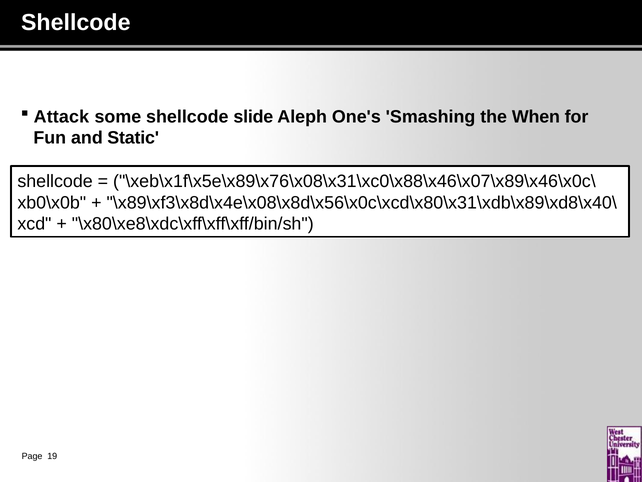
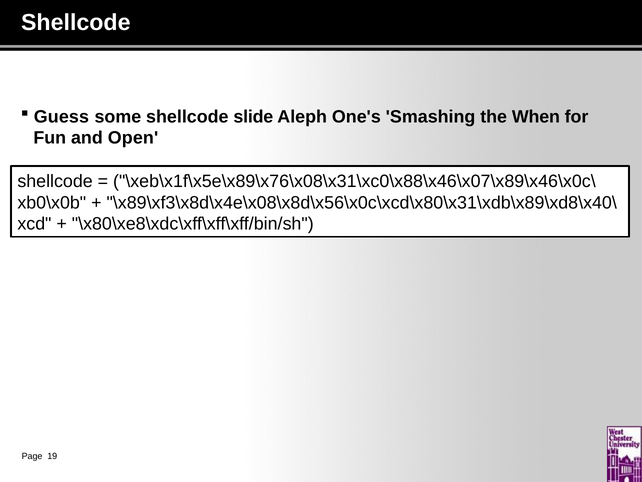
Attack: Attack -> Guess
Static: Static -> Open
